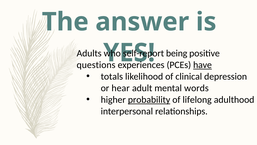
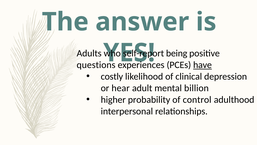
totals: totals -> costly
words: words -> billion
probability underline: present -> none
lifelong: lifelong -> control
